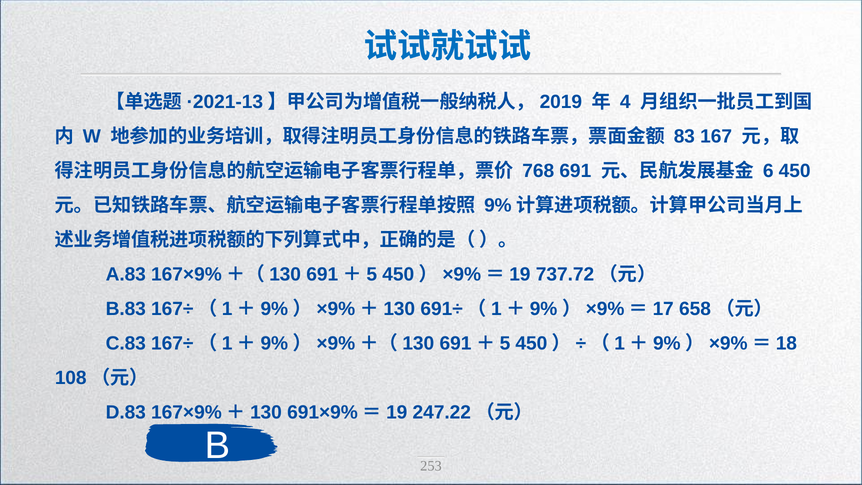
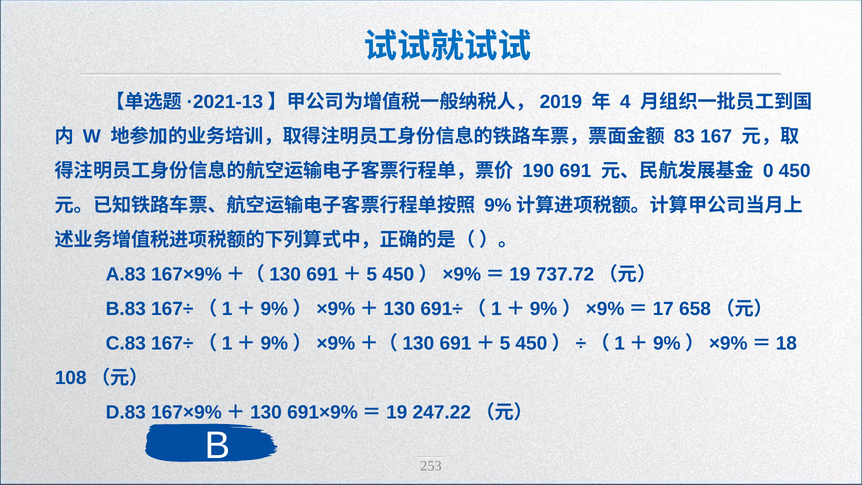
768: 768 -> 190
6: 6 -> 0
